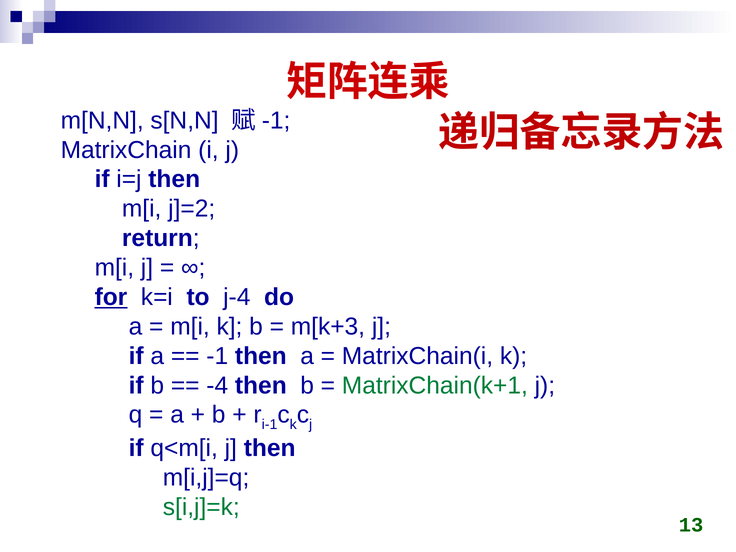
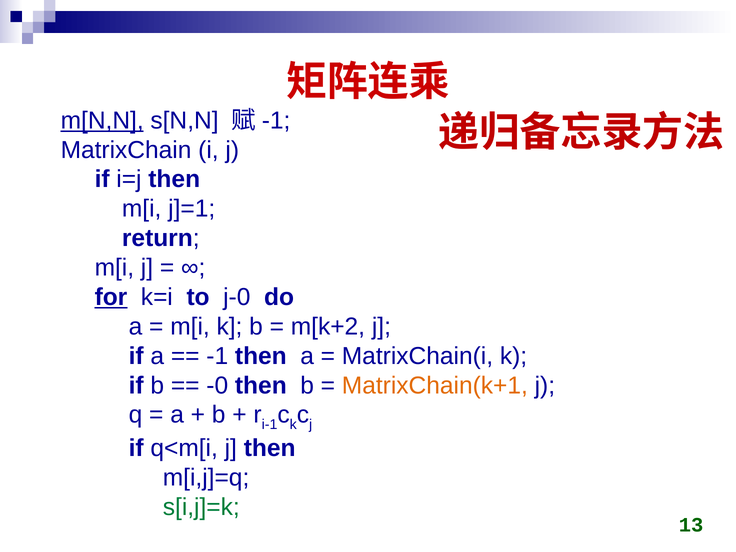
m[N,N underline: none -> present
j]=2: j]=2 -> j]=1
j-4: j-4 -> j-0
m[k+3: m[k+3 -> m[k+2
-4: -4 -> -0
MatrixChain(k+1 colour: green -> orange
